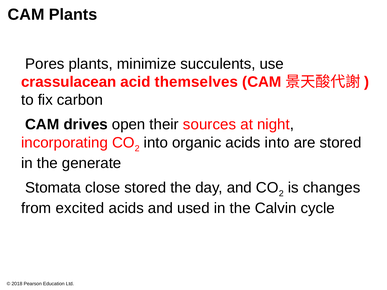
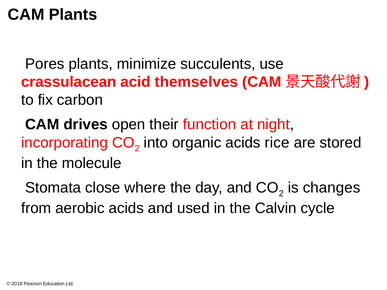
sources: sources -> function
acids into: into -> rice
generate: generate -> molecule
close stored: stored -> where
excited: excited -> aerobic
